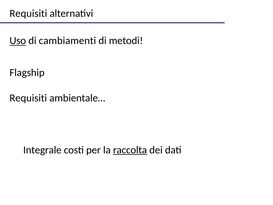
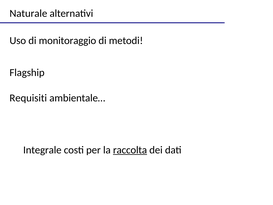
Requisiti at (28, 13): Requisiti -> Naturale
Uso underline: present -> none
cambiamenti: cambiamenti -> monitoraggio
